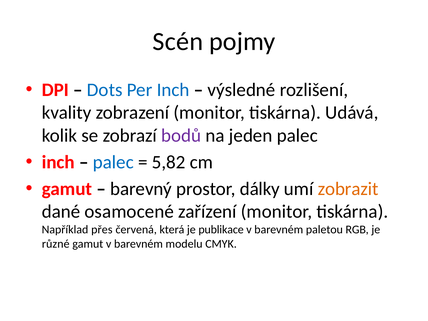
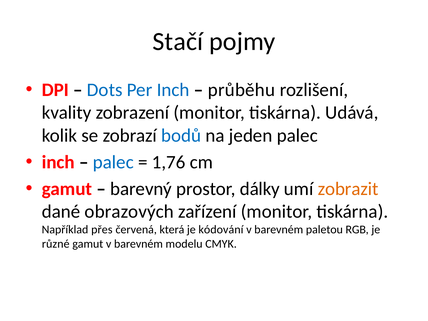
Scén: Scén -> Stačí
výsledné: výsledné -> průběhu
bodů colour: purple -> blue
5,82: 5,82 -> 1,76
osamocené: osamocené -> obrazových
publikace: publikace -> kódování
